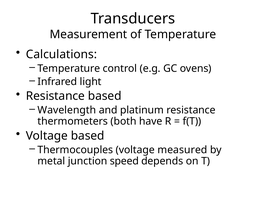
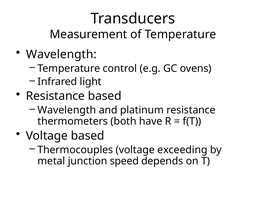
Calculations at (61, 54): Calculations -> Wavelength
measured: measured -> exceeding
